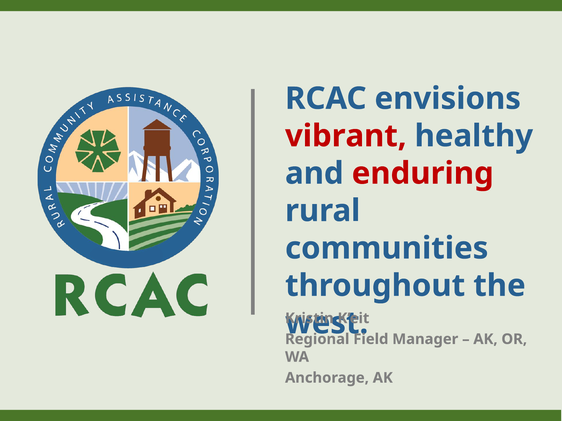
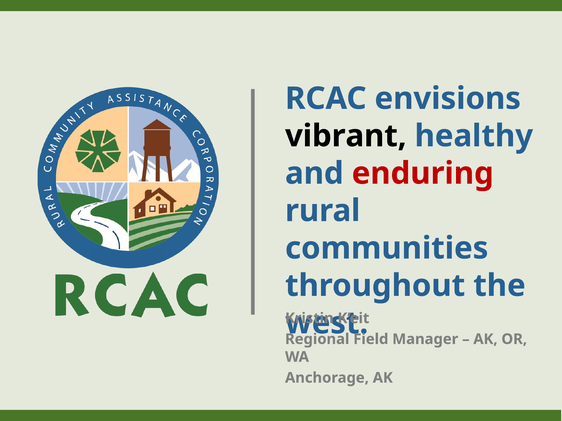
vibrant colour: red -> black
